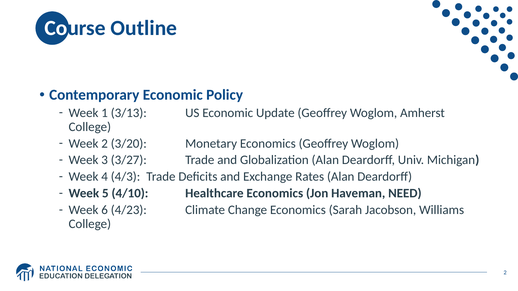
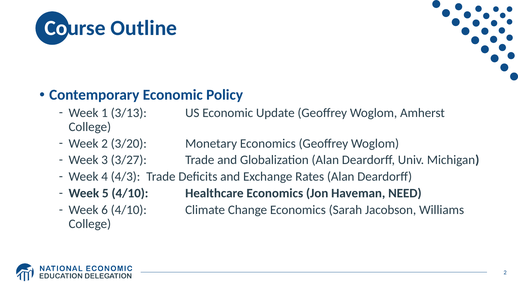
6 4/23: 4/23 -> 4/10
